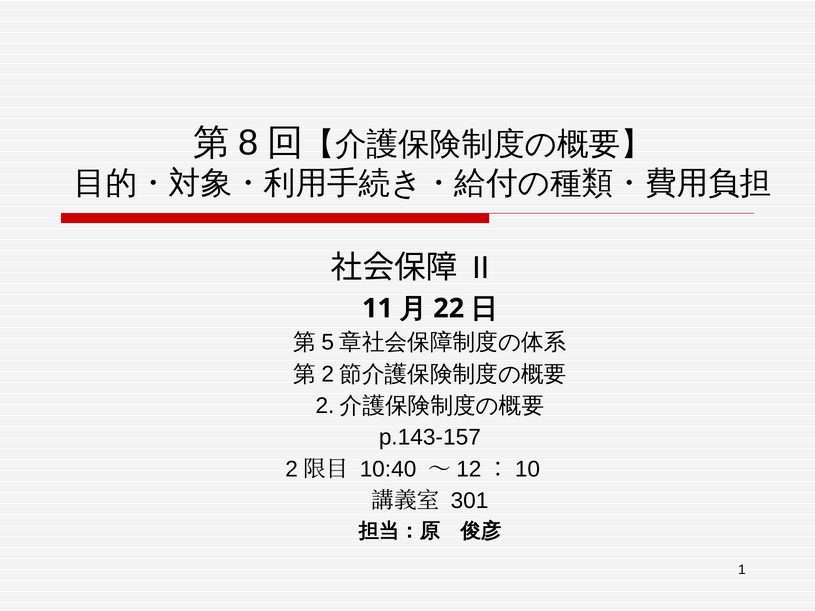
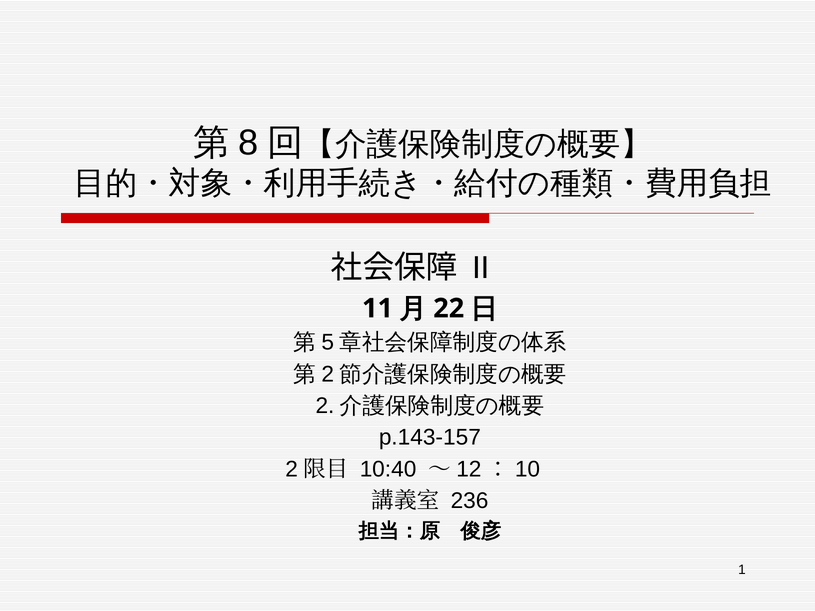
301: 301 -> 236
